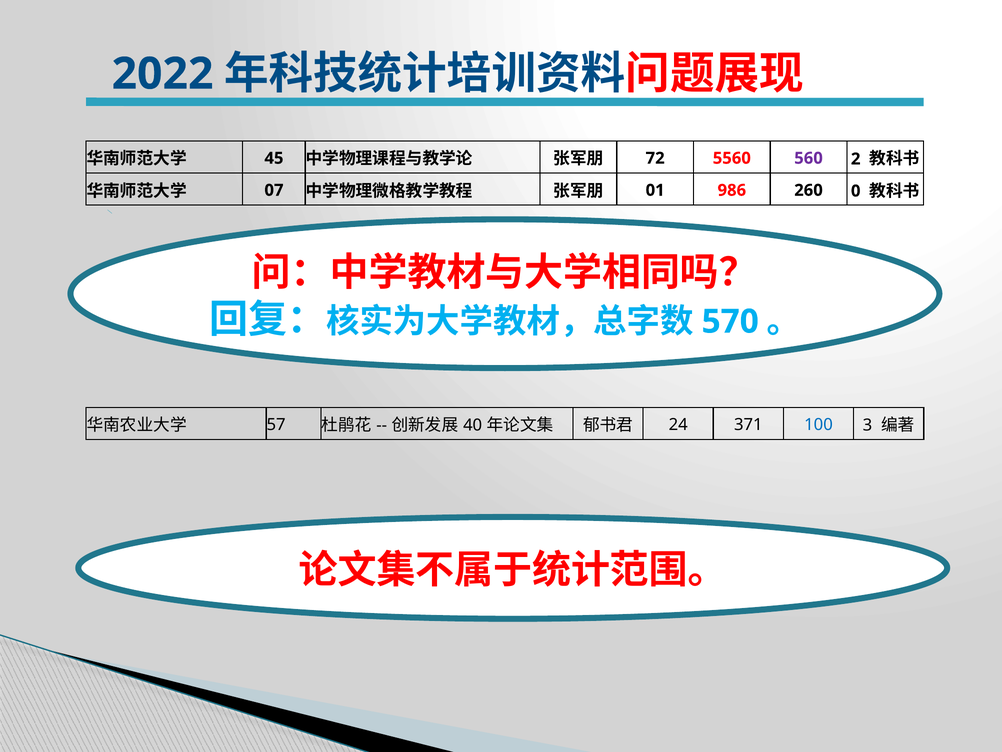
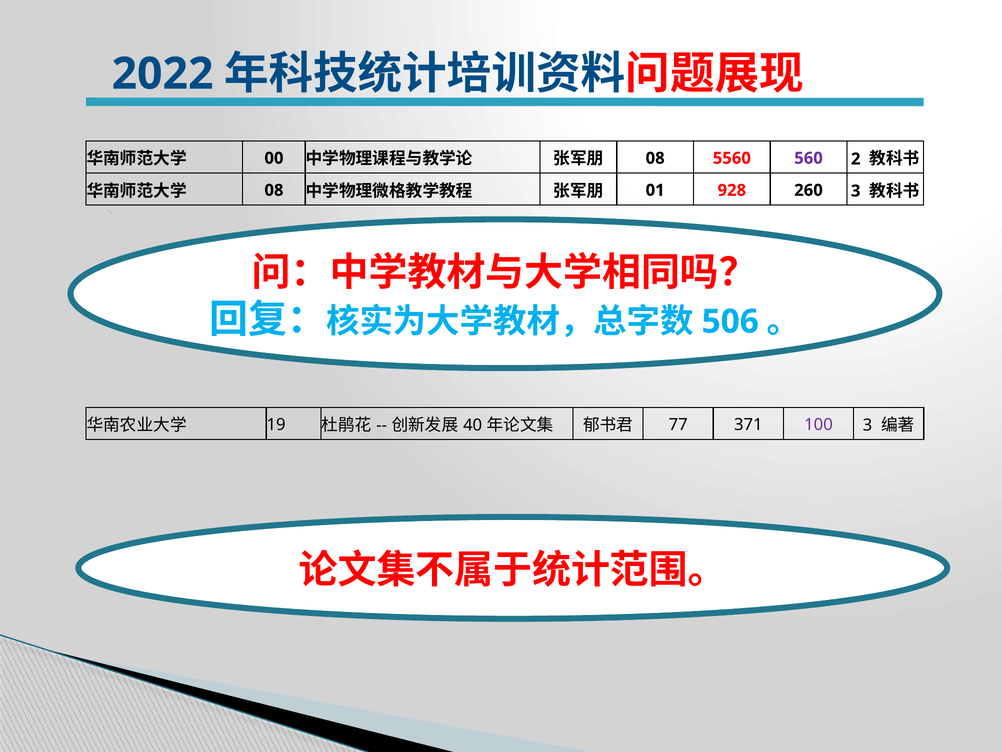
45: 45 -> 00
72 at (655, 158): 72 -> 08
07 at (274, 190): 07 -> 08
986: 986 -> 928
260 0: 0 -> 3
570: 570 -> 506
57: 57 -> 19
24: 24 -> 77
100 colour: blue -> purple
